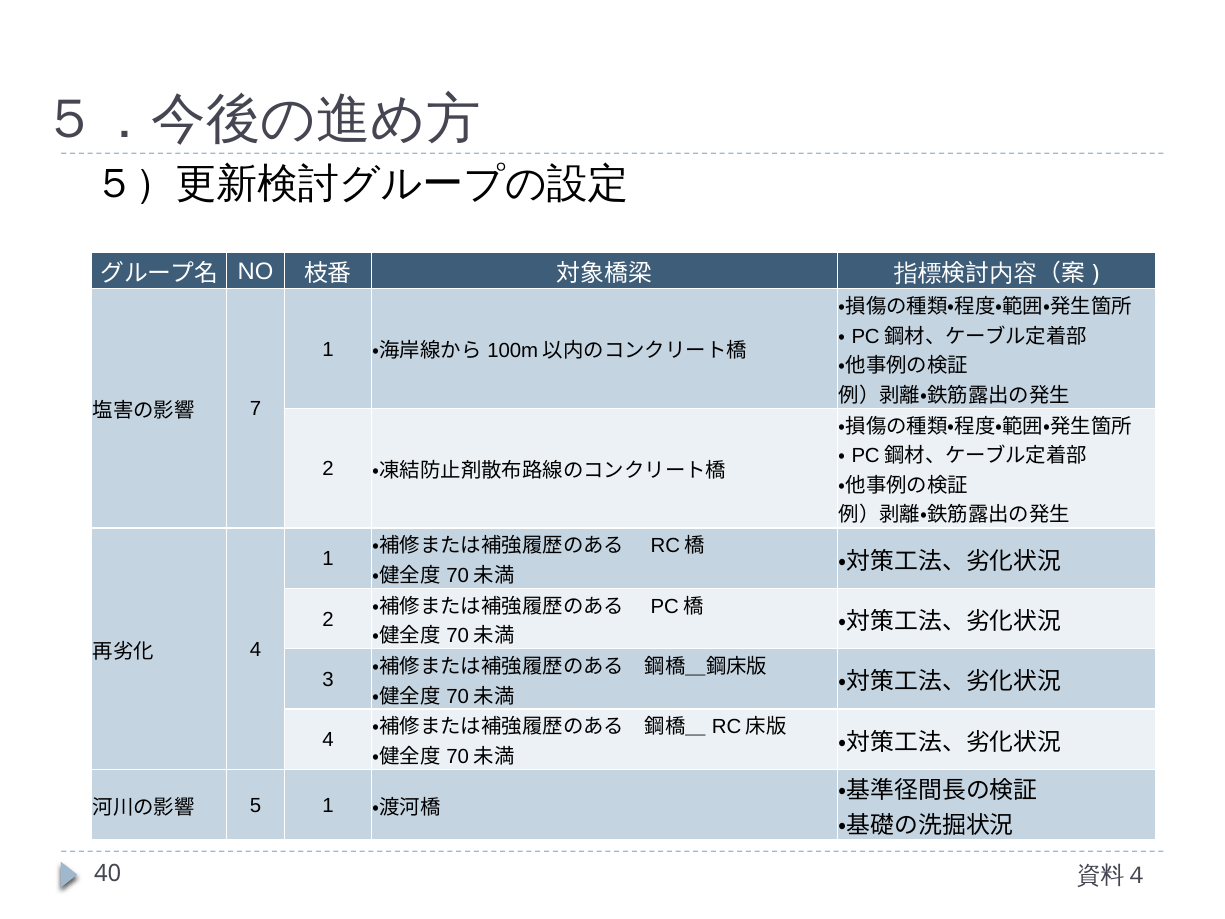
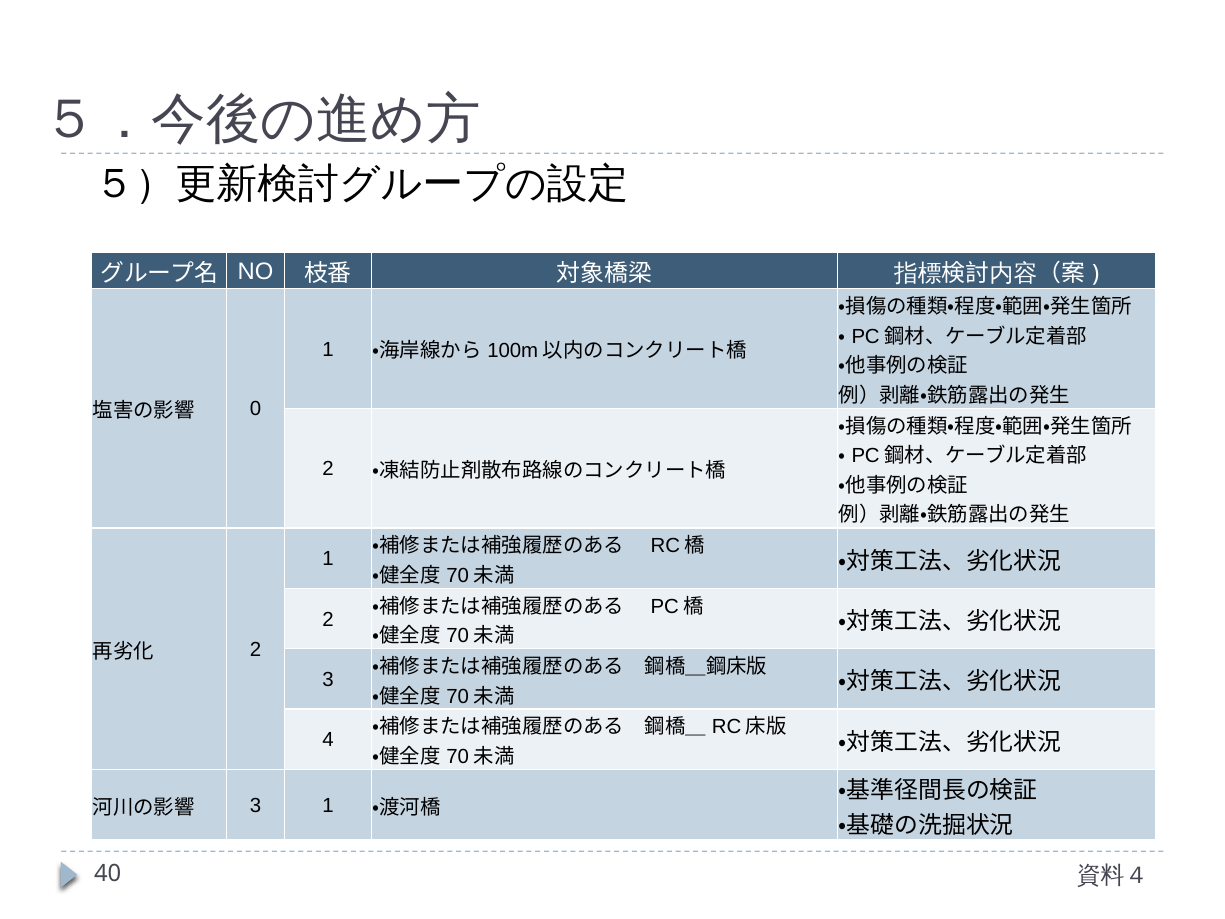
7: 7 -> 0
4 at (256, 649): 4 -> 2
5 at (256, 806): 5 -> 3
